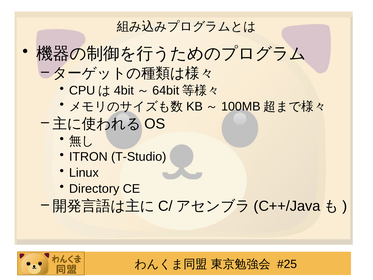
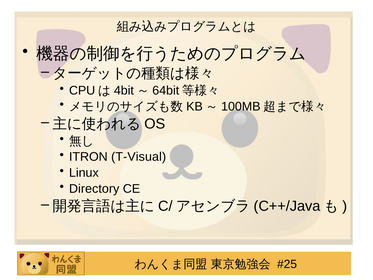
T-Studio: T-Studio -> T-Visual
